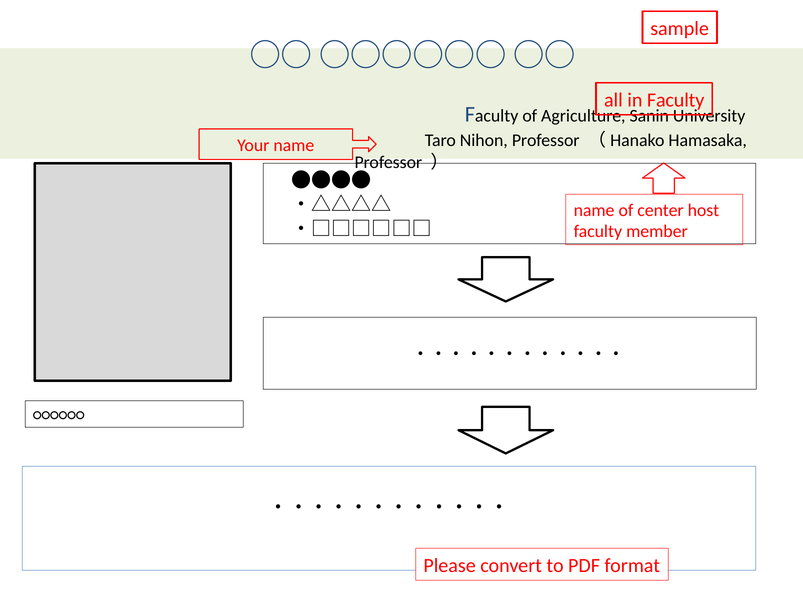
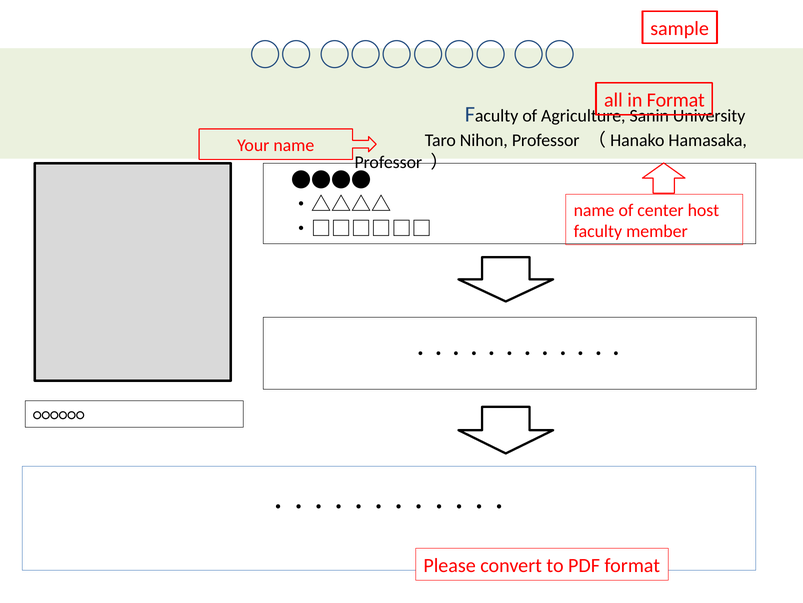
in Faculty: Faculty -> Format
